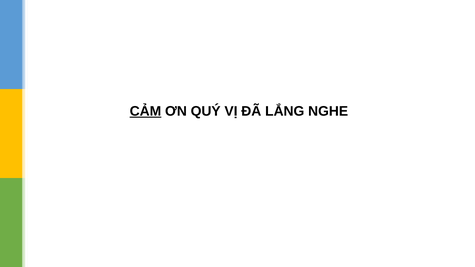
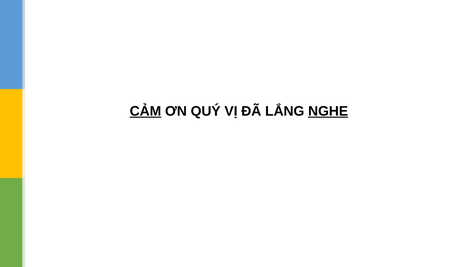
NGHE underline: none -> present
